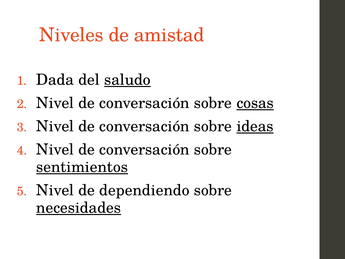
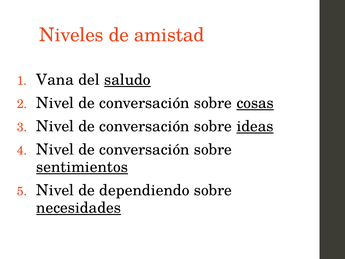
Dada: Dada -> Vana
